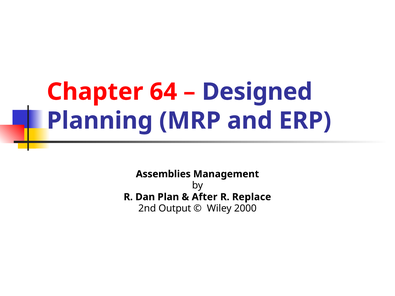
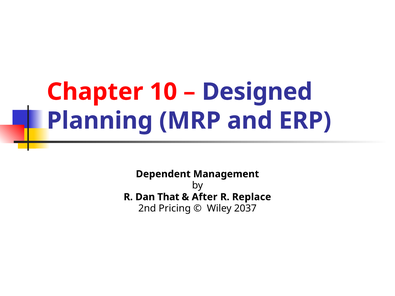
64: 64 -> 10
Assemblies: Assemblies -> Dependent
Plan: Plan -> That
Output: Output -> Pricing
2000: 2000 -> 2037
